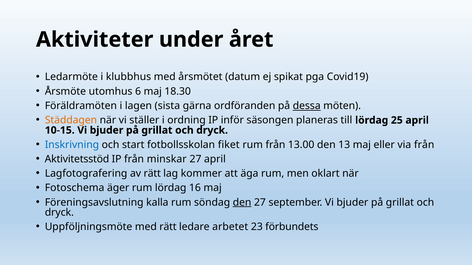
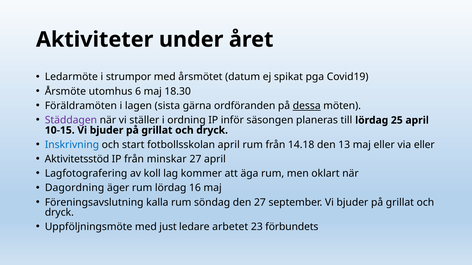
klubbhus: klubbhus -> strumpor
Städdagen colour: orange -> purple
fotbollsskolan fiket: fiket -> april
13.00: 13.00 -> 14.18
via från: från -> eller
av rätt: rätt -> koll
Fotoschema: Fotoschema -> Dagordning
den at (242, 203) underline: present -> none
med rätt: rätt -> just
